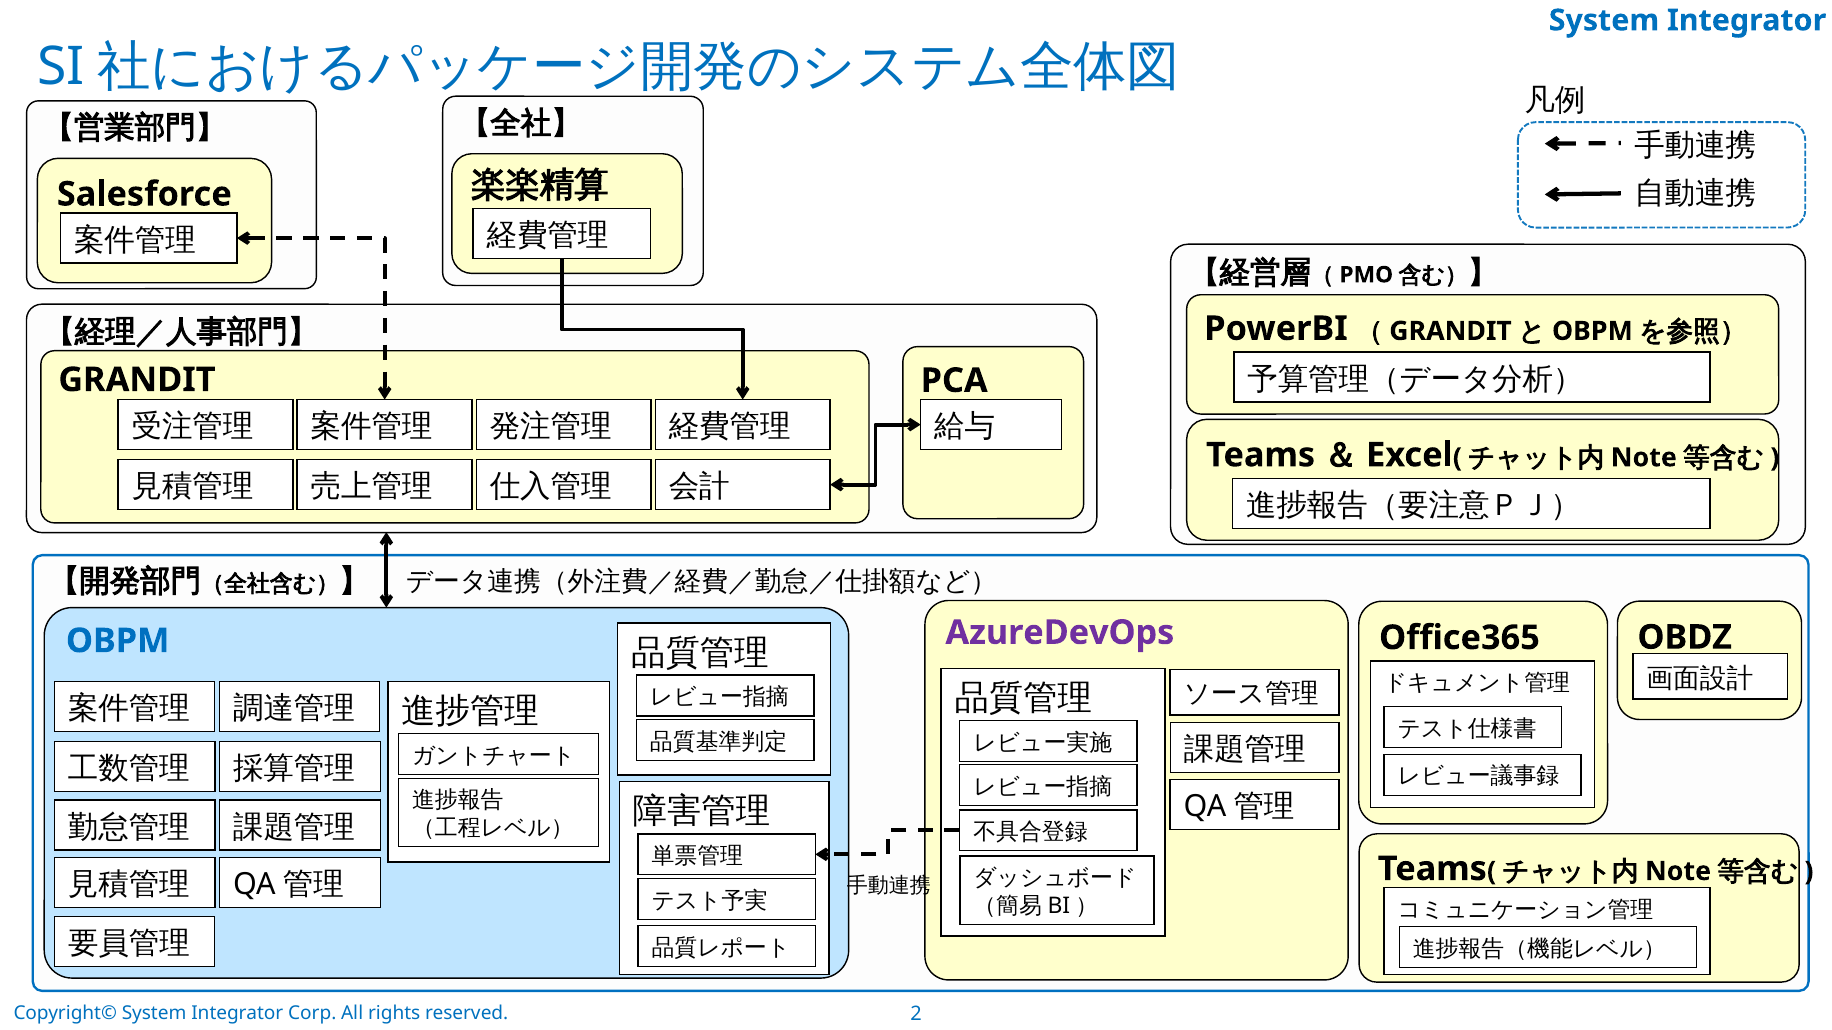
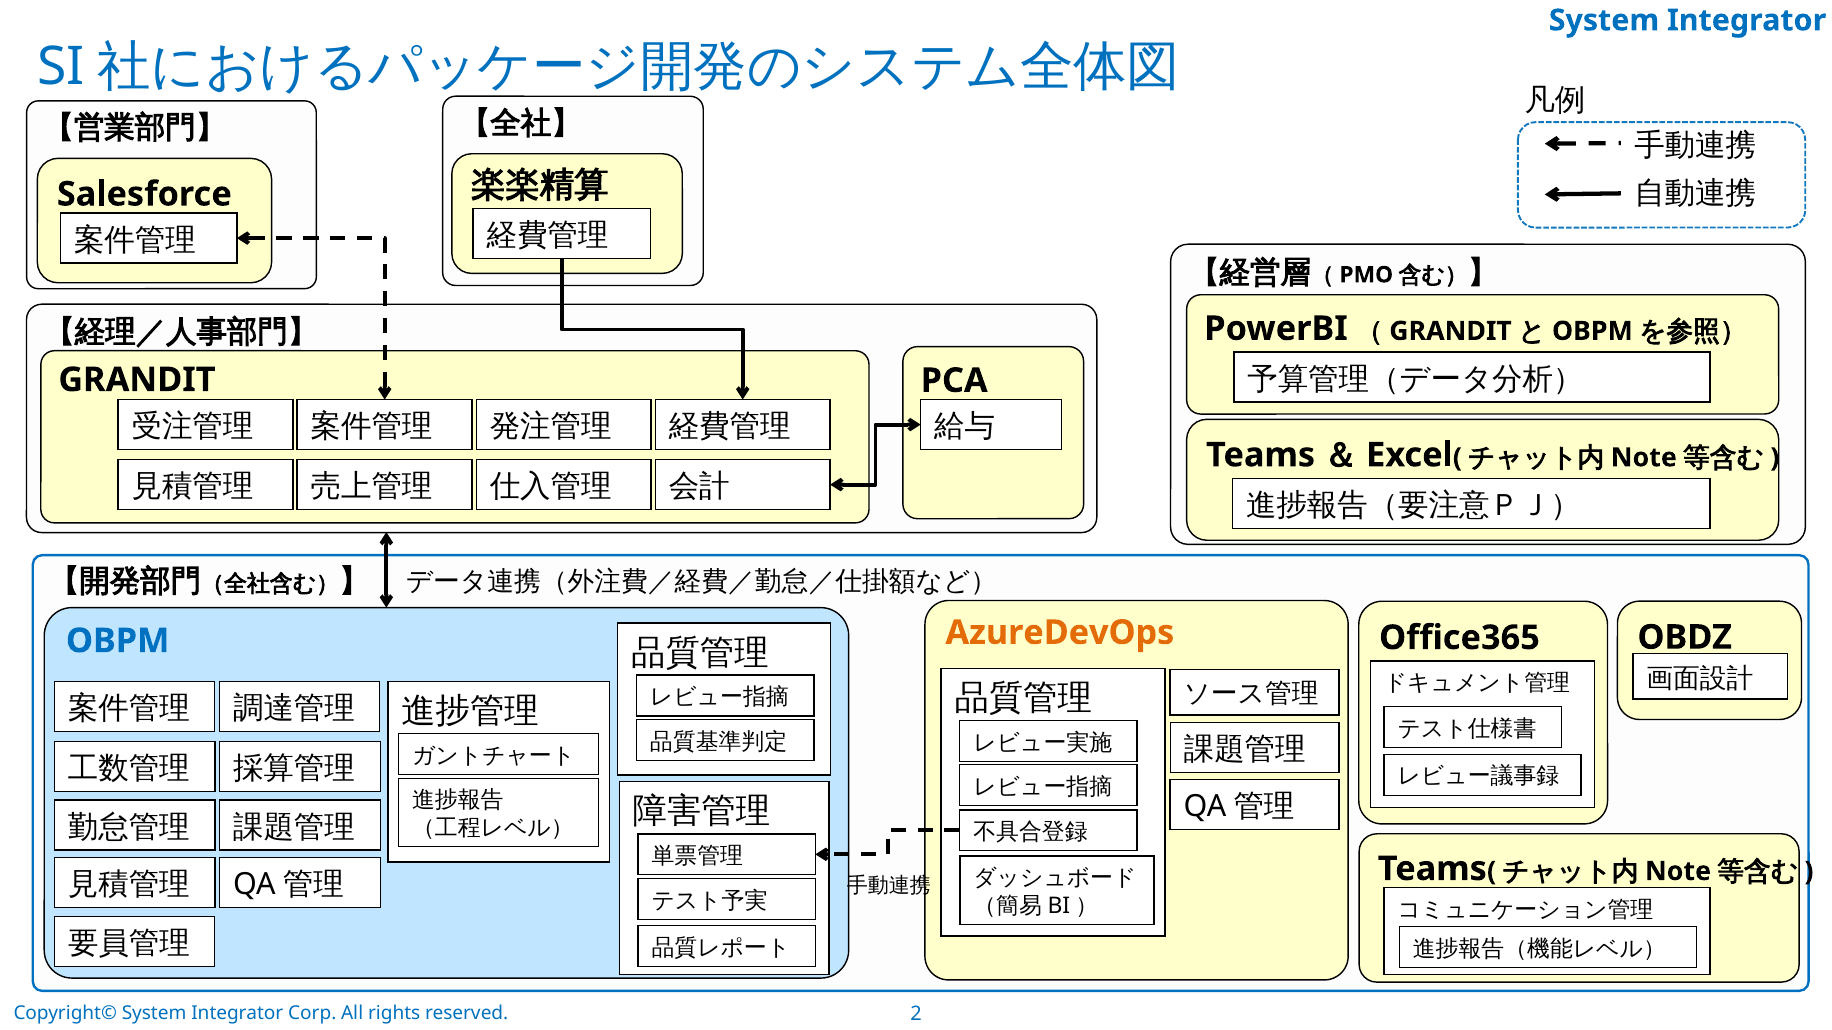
AzureDevOps colour: purple -> orange
